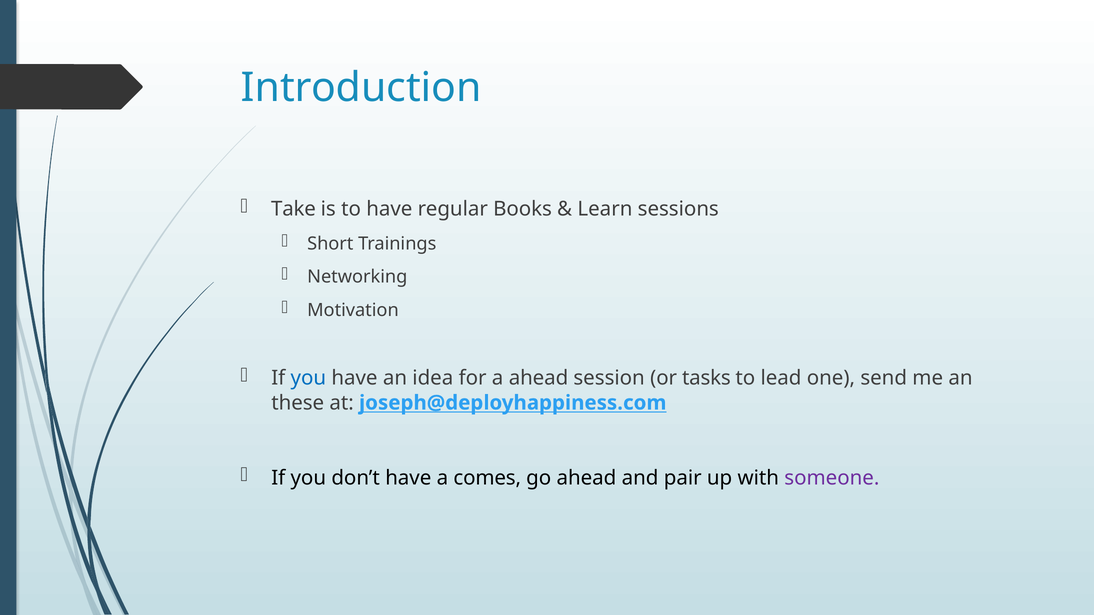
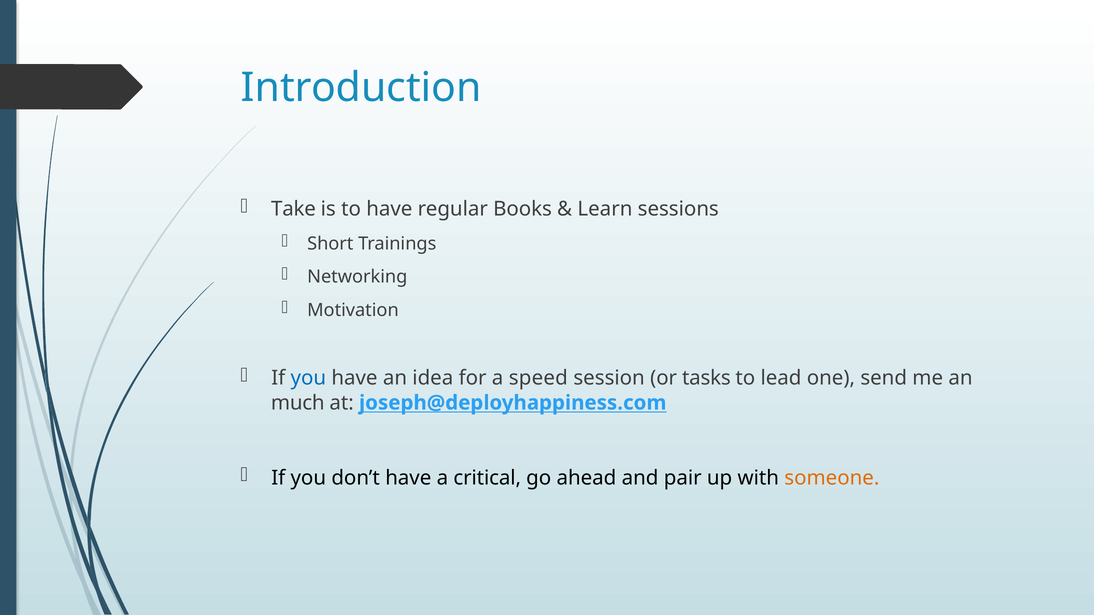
a ahead: ahead -> speed
these: these -> much
comes: comes -> critical
someone colour: purple -> orange
